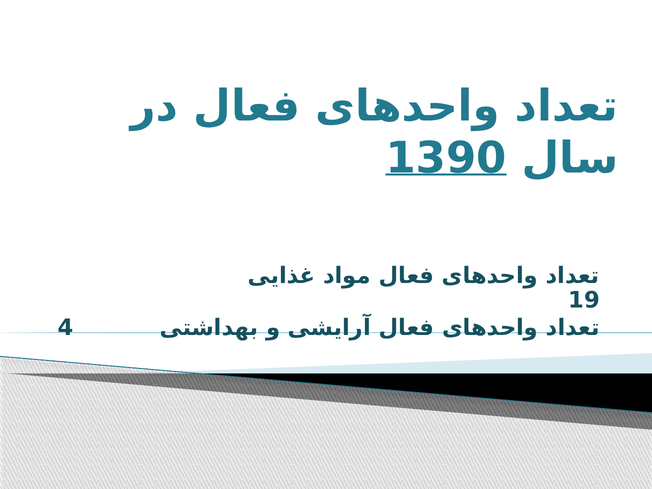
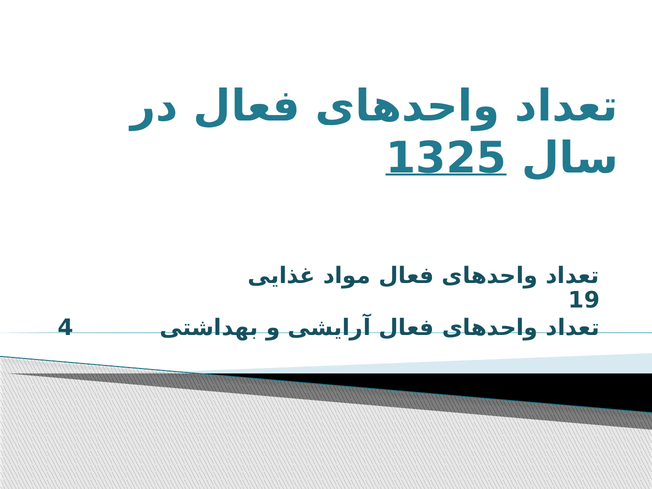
1390: 1390 -> 1325
